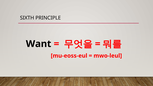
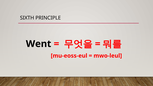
Want: Want -> Went
